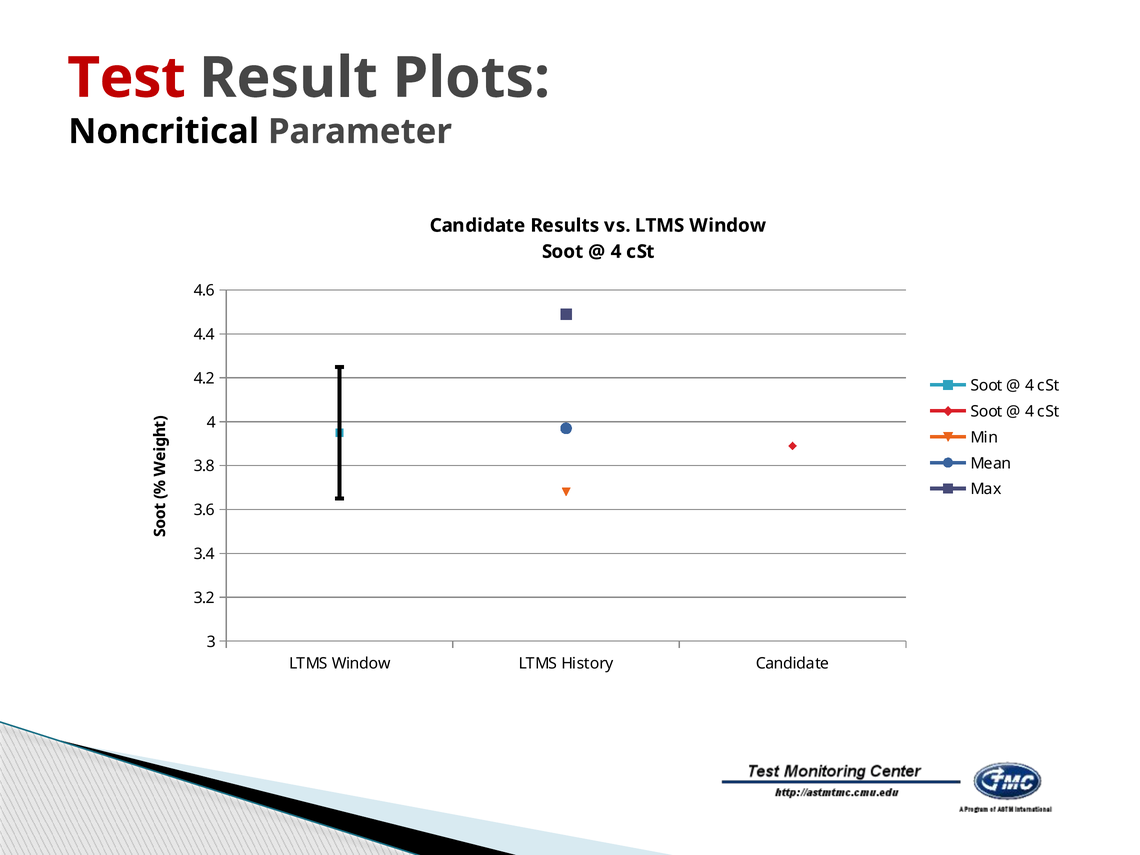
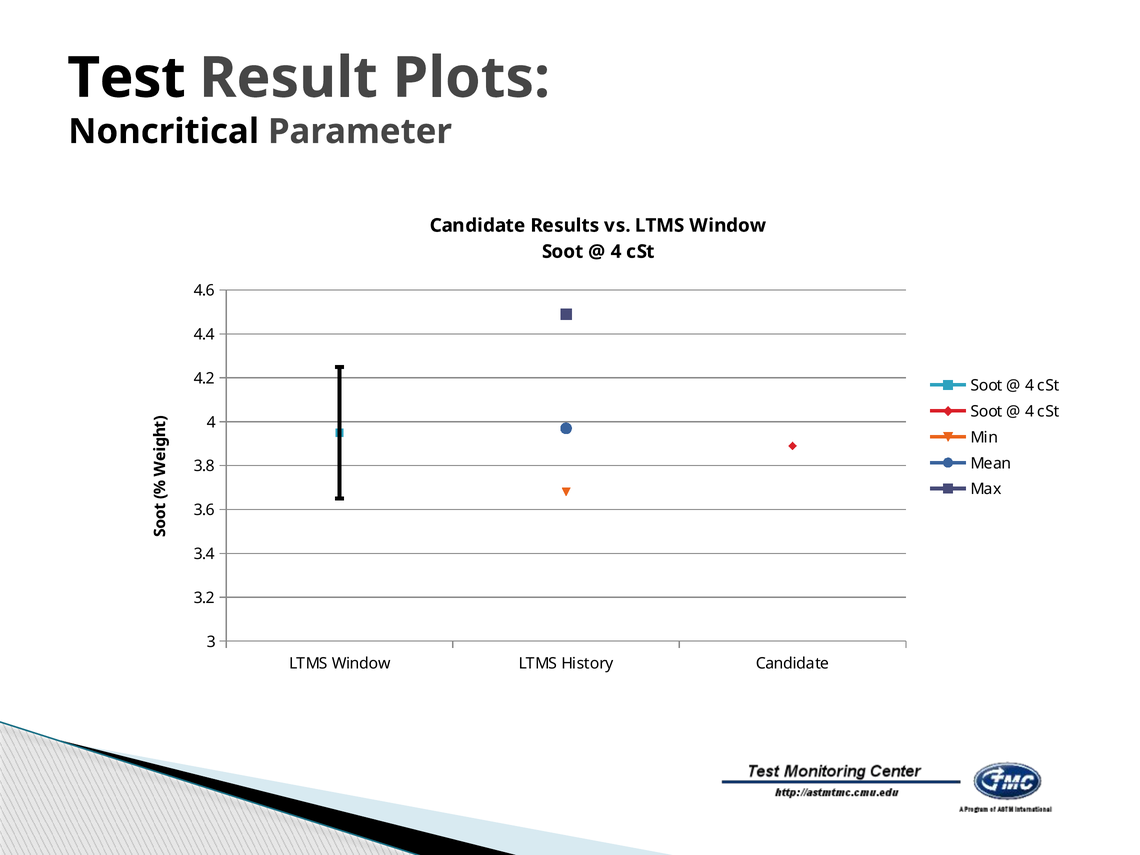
Test colour: red -> black
